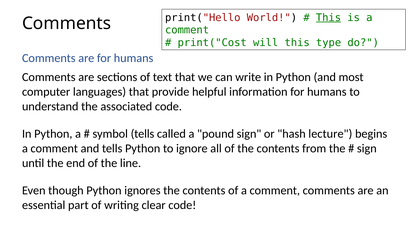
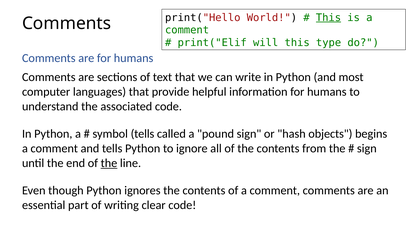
print("Cost: print("Cost -> print("Elif
lecture: lecture -> objects
the at (109, 163) underline: none -> present
